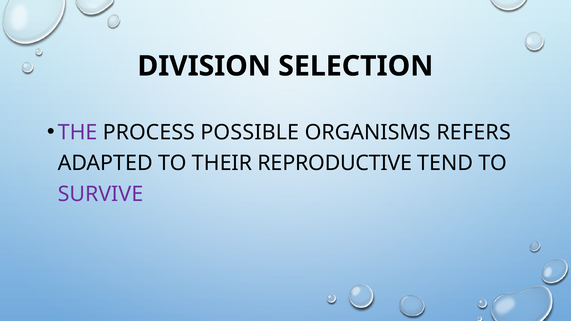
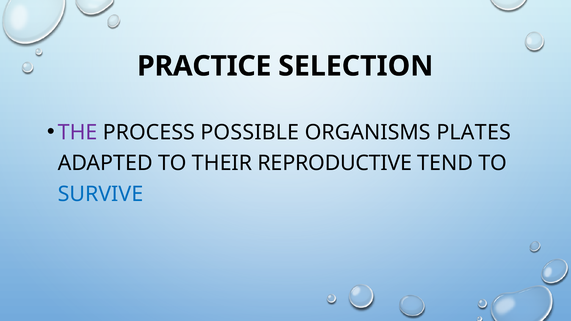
DIVISION: DIVISION -> PRACTICE
REFERS: REFERS -> PLATES
SURVIVE colour: purple -> blue
